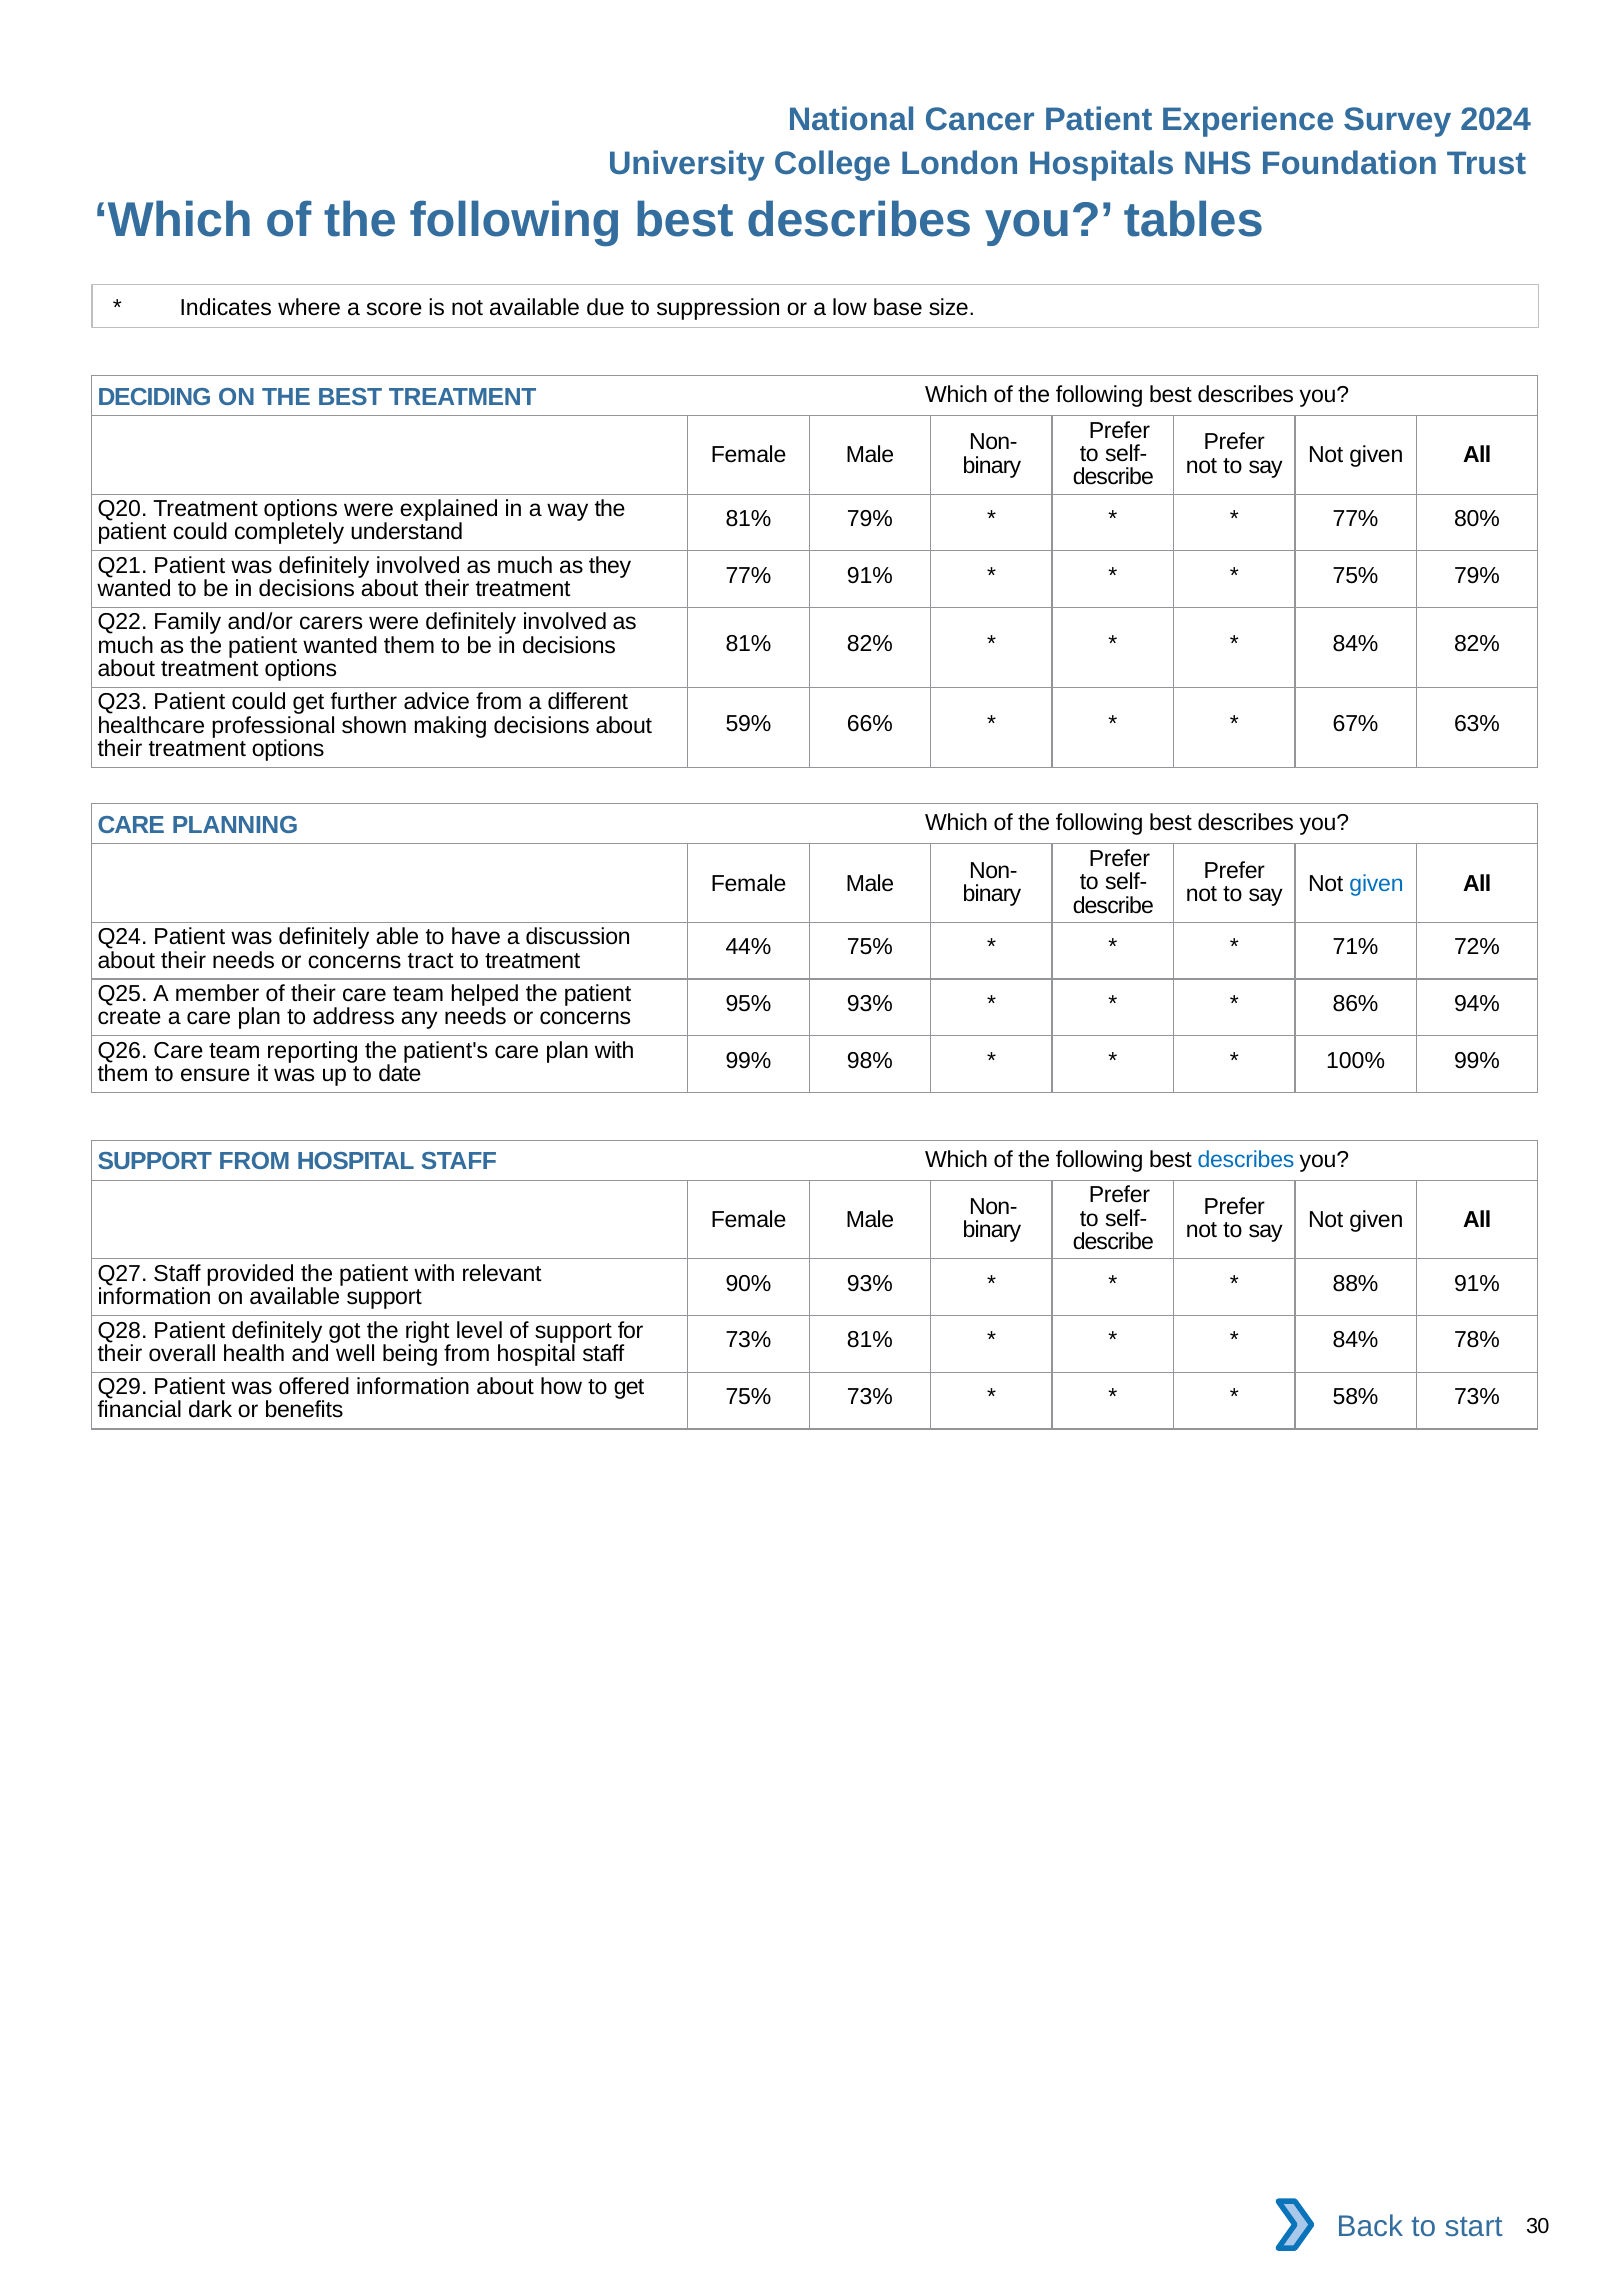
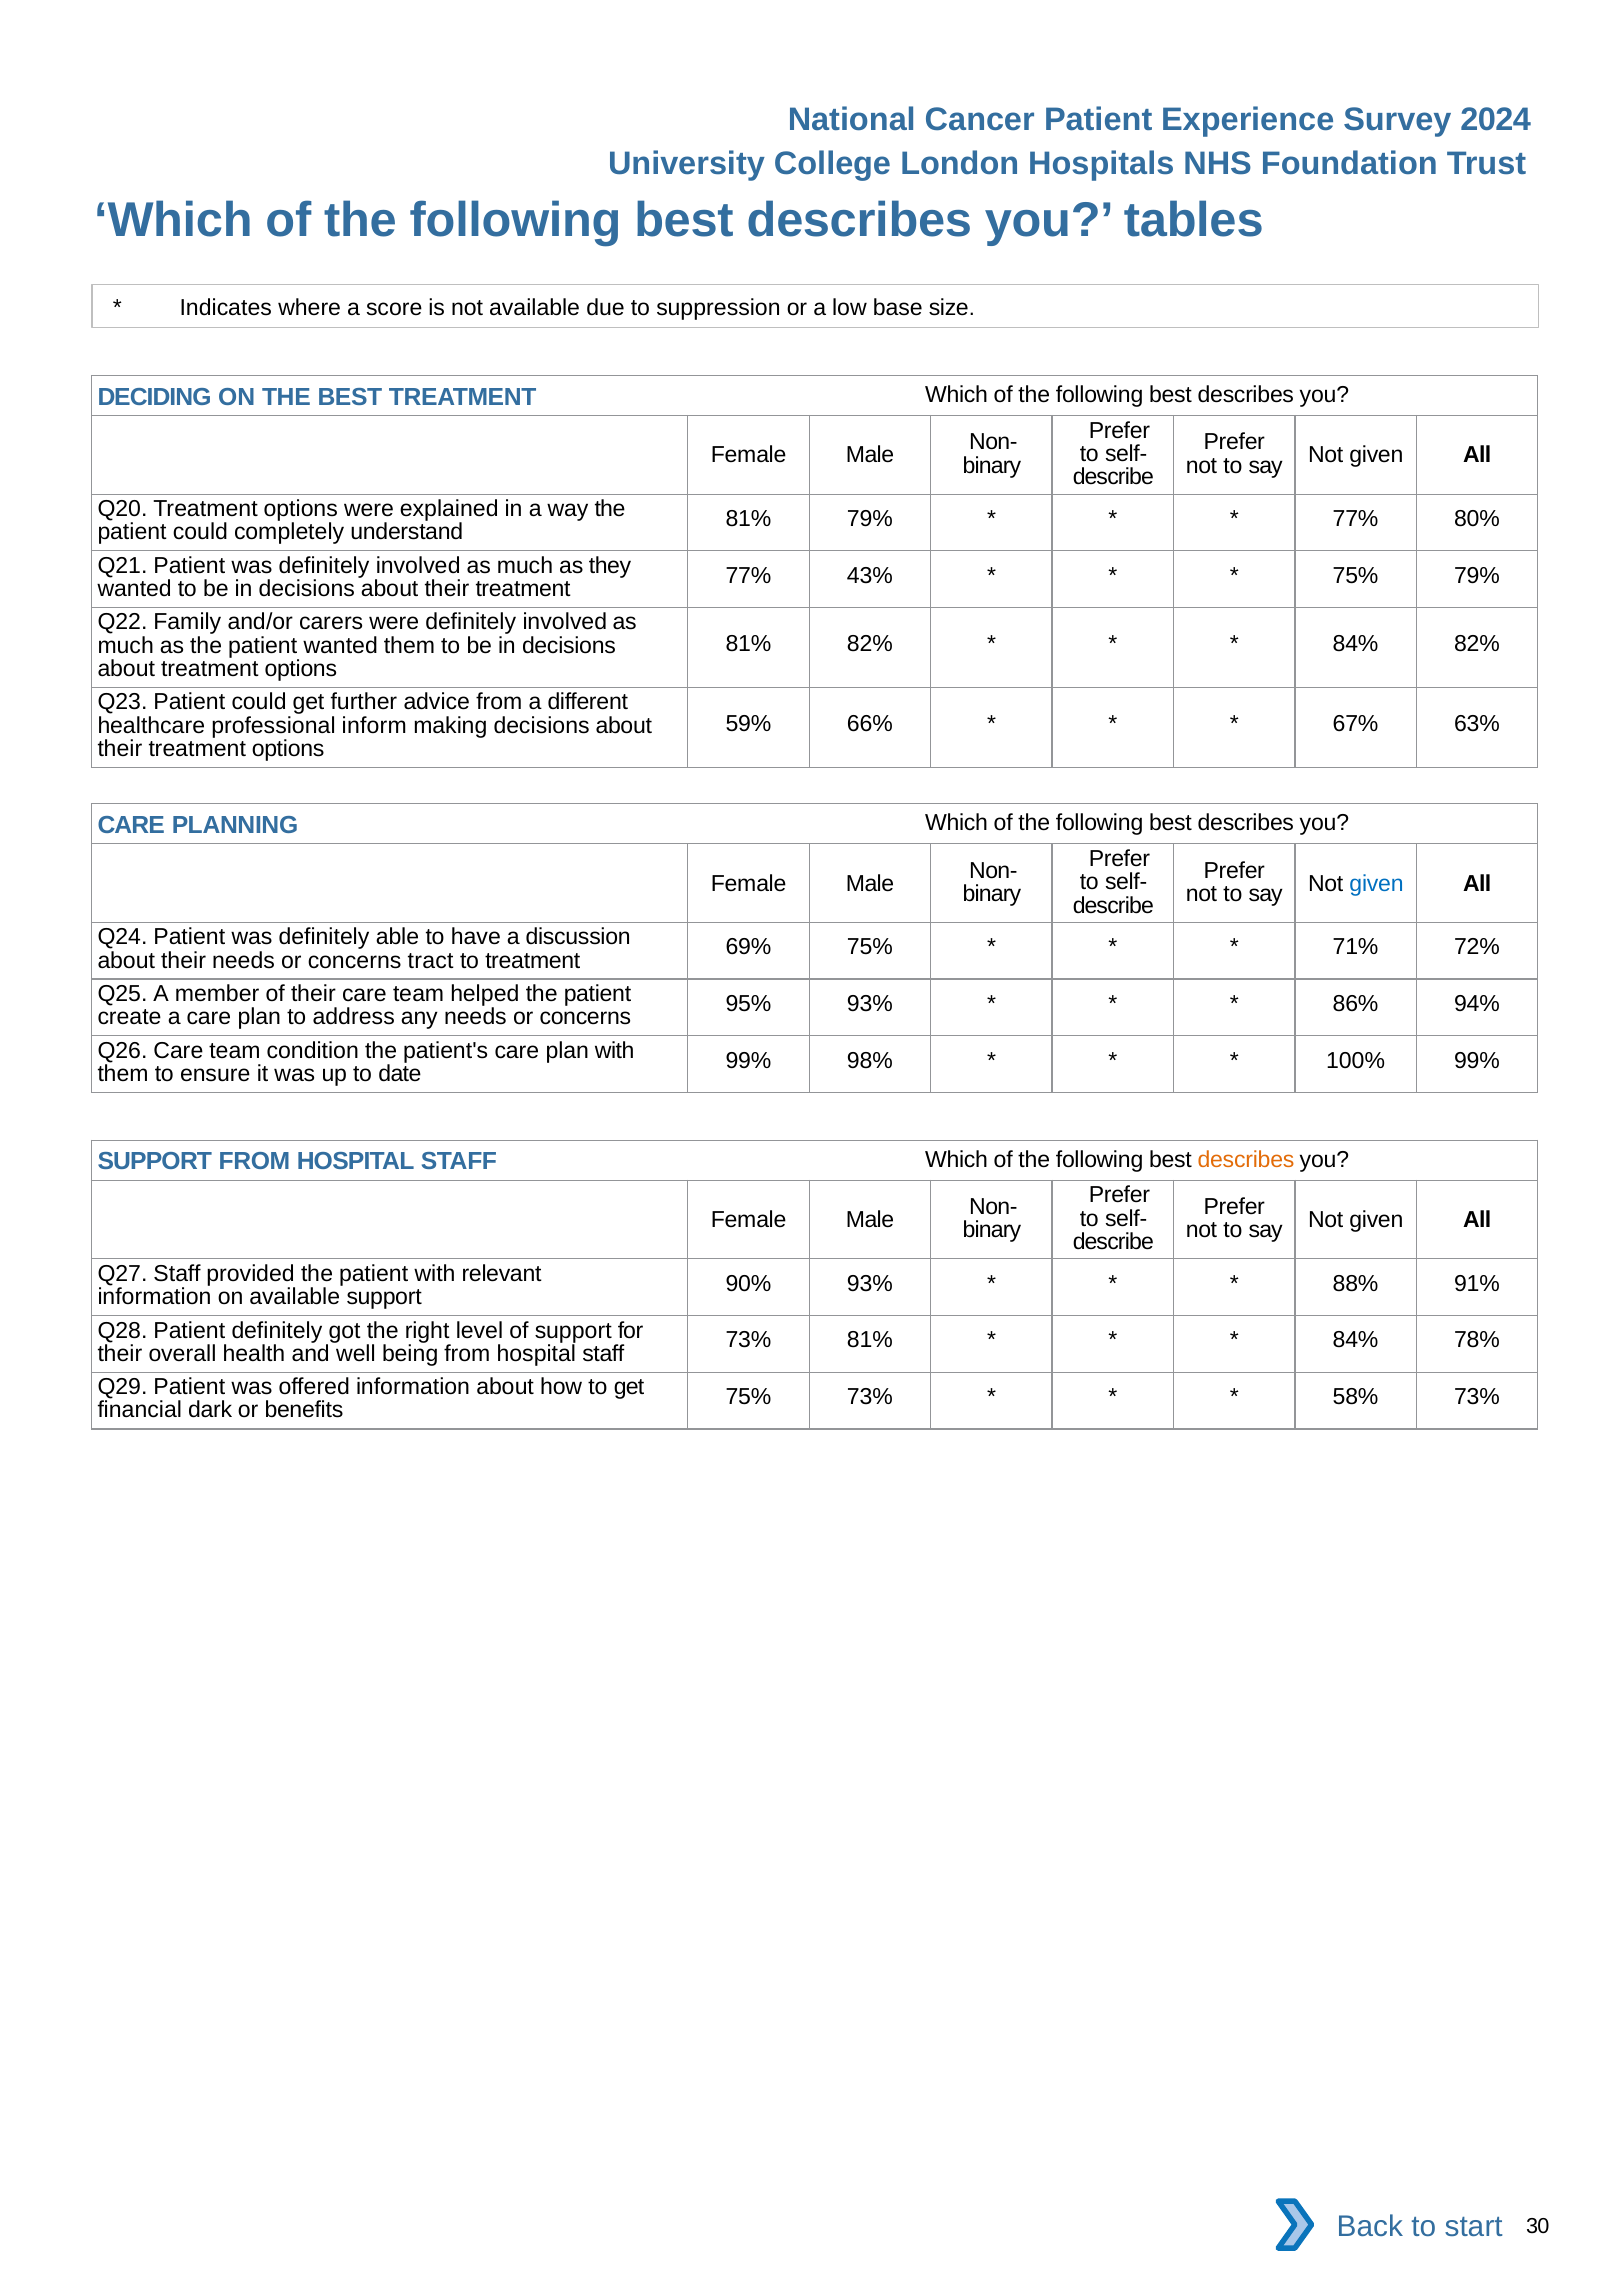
77% 91%: 91% -> 43%
shown: shown -> inform
44%: 44% -> 69%
reporting: reporting -> condition
describes at (1246, 1159) colour: blue -> orange
